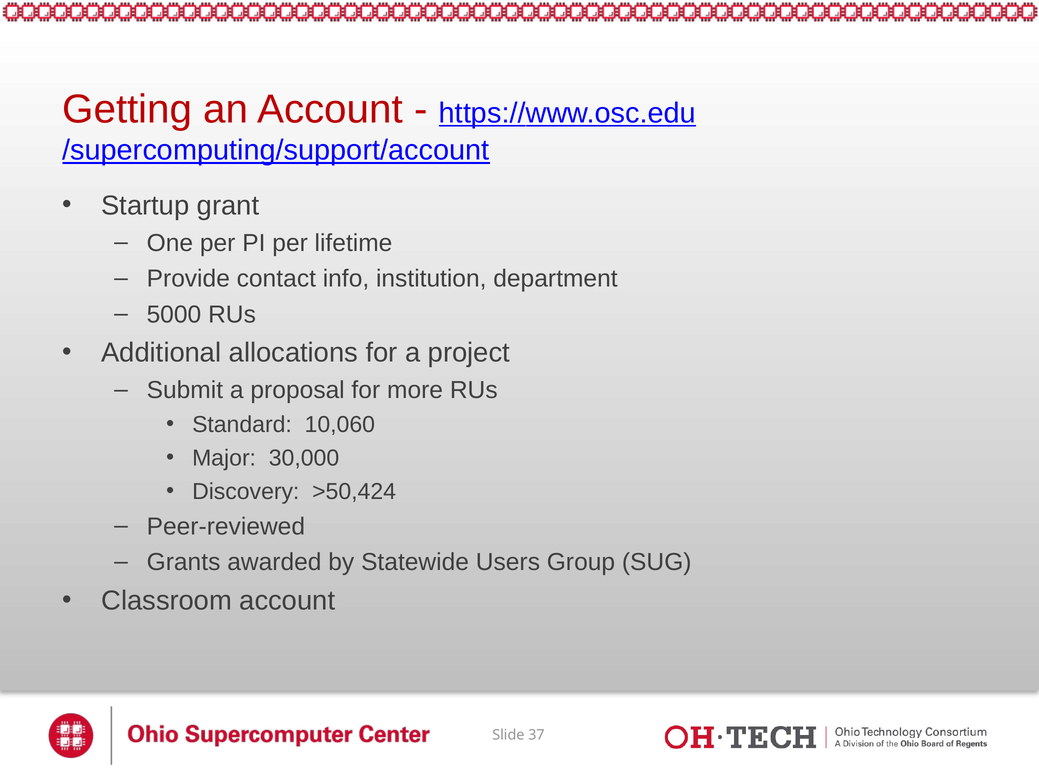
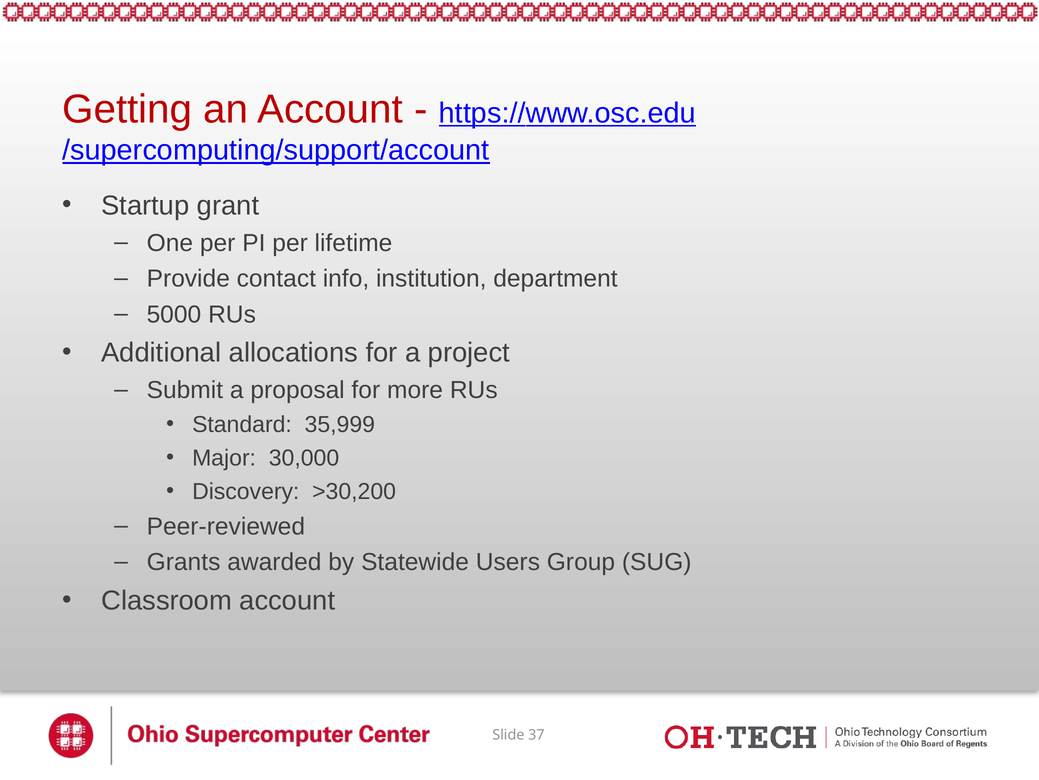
10,060: 10,060 -> 35,999
>50,424: >50,424 -> >30,200
